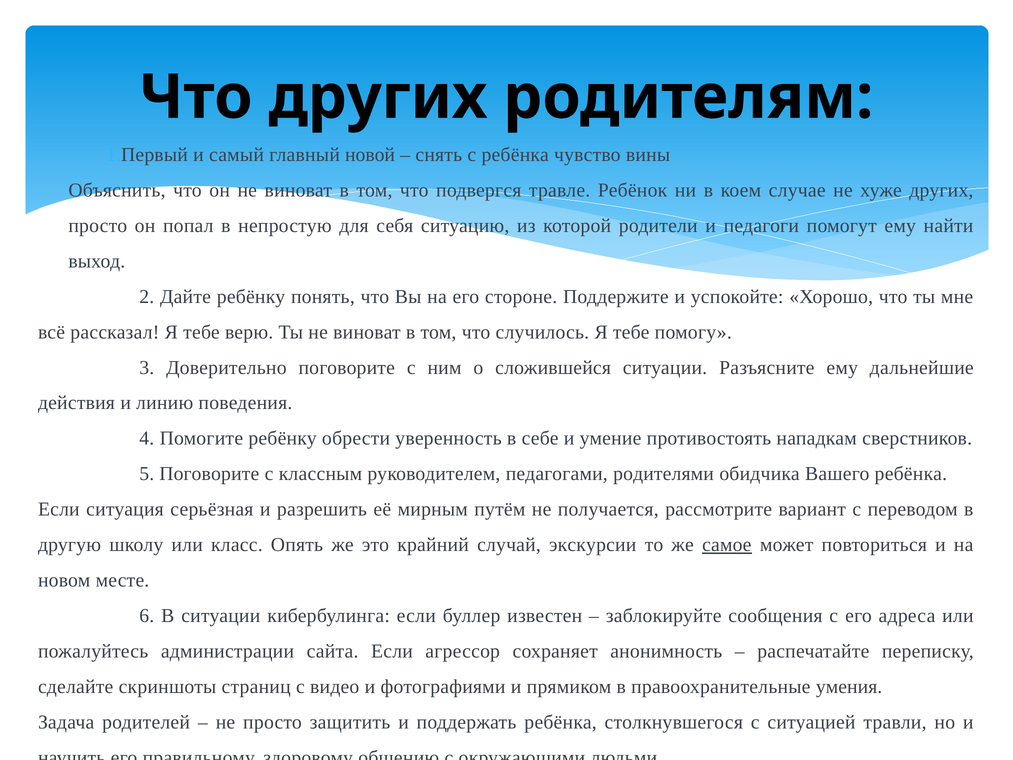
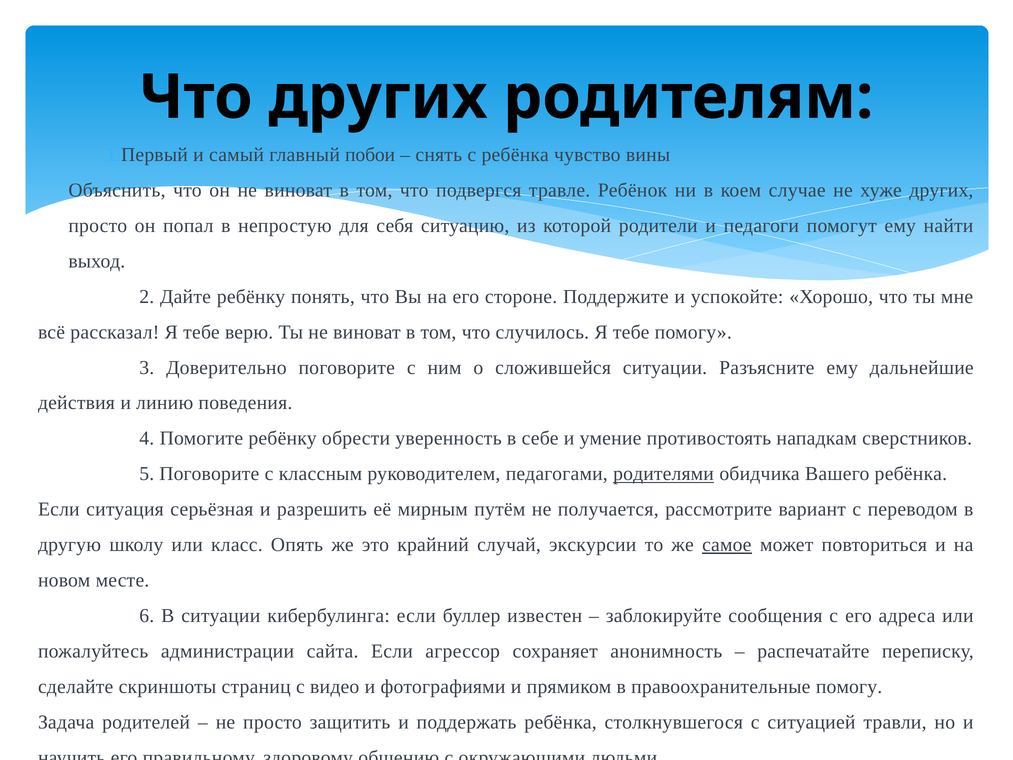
новой: новой -> побои
родителями underline: none -> present
правоохранительные умения: умения -> помогу
